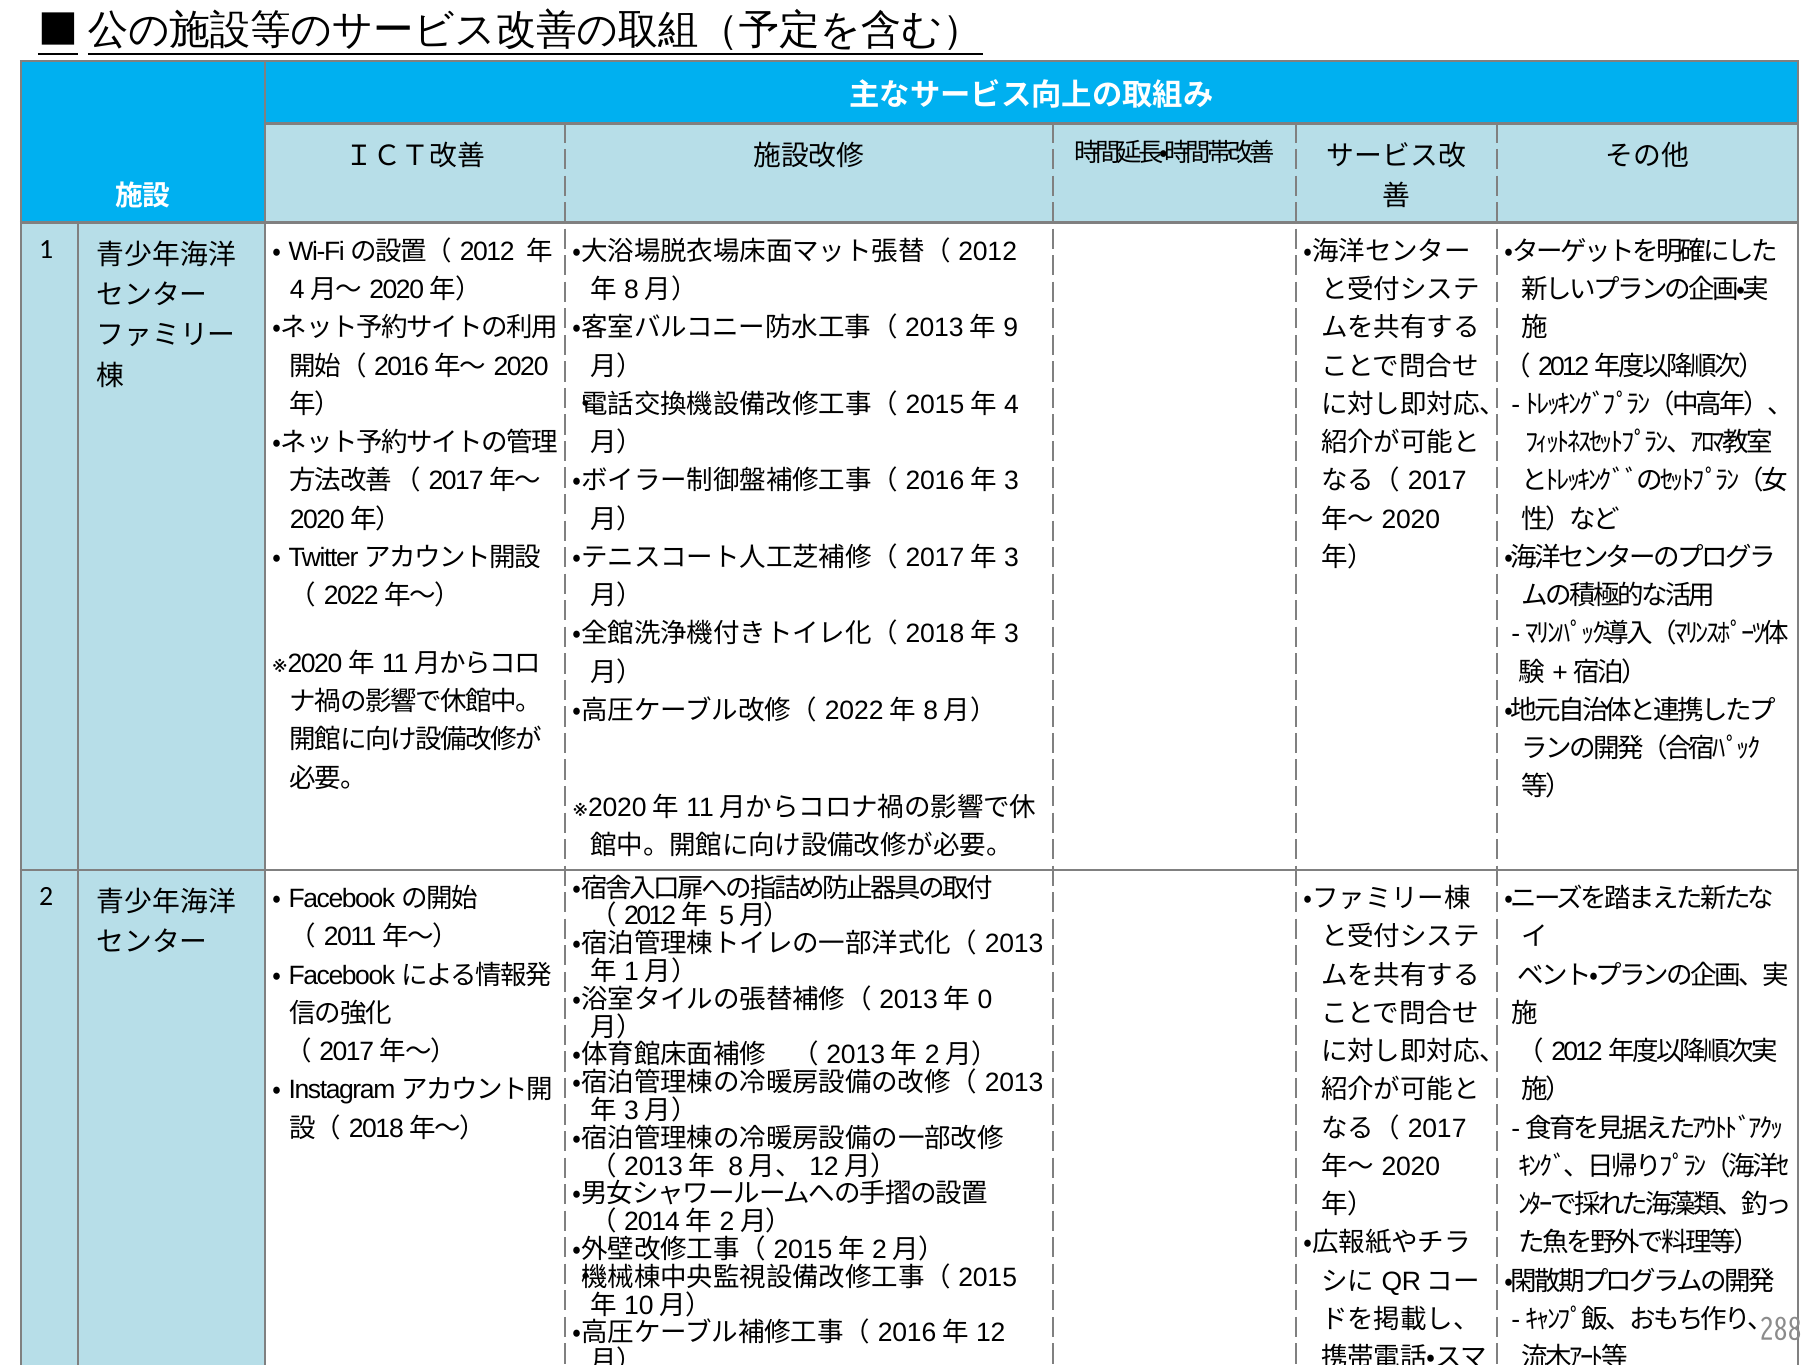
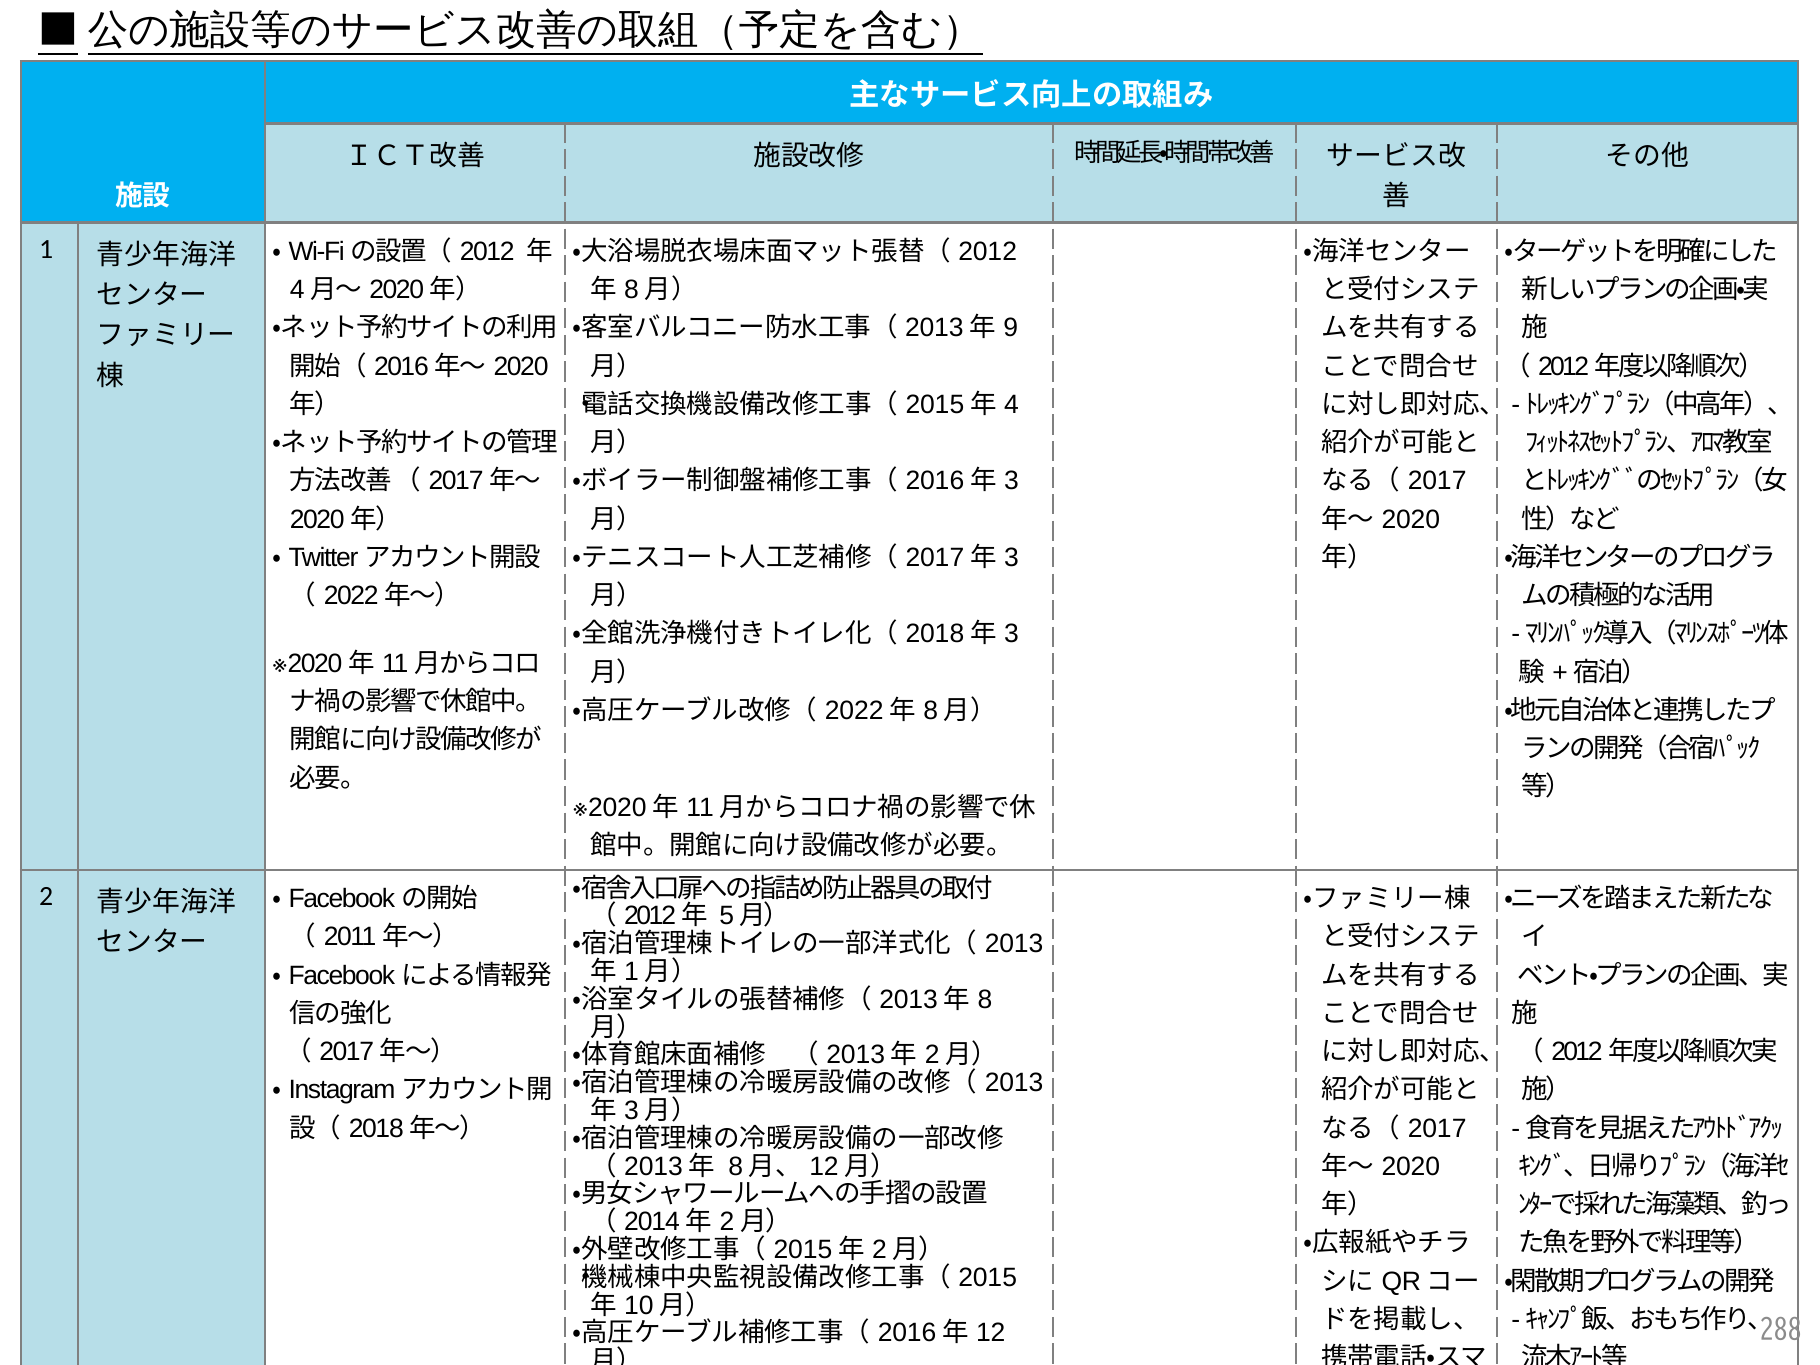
0: 0 -> 8
